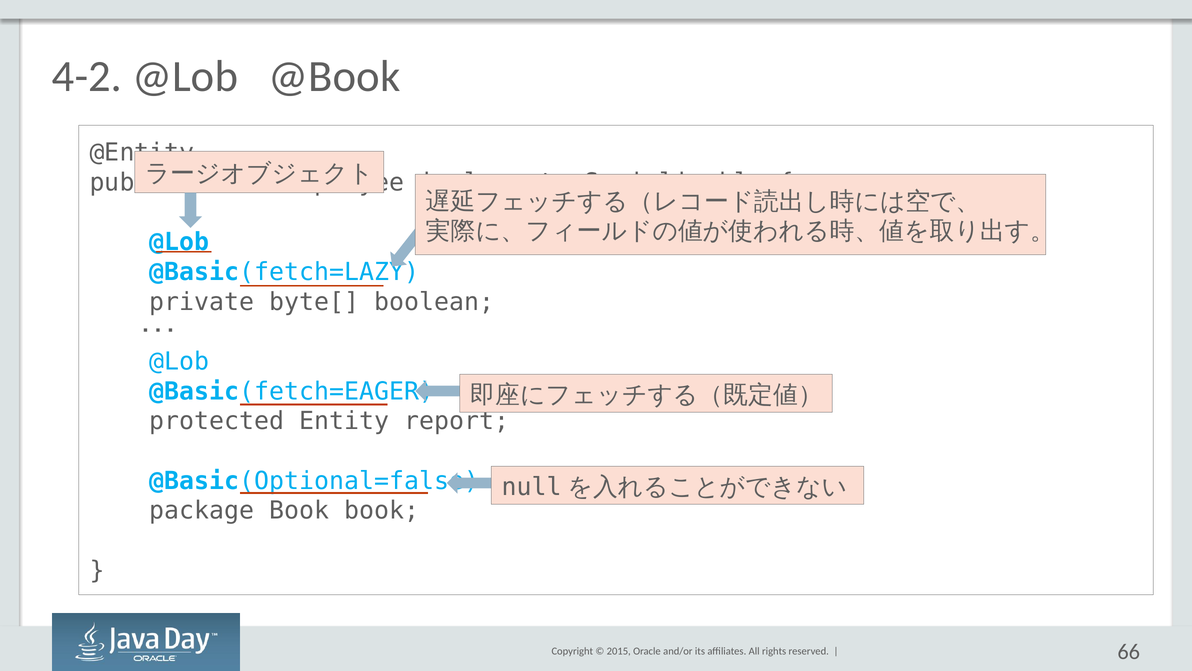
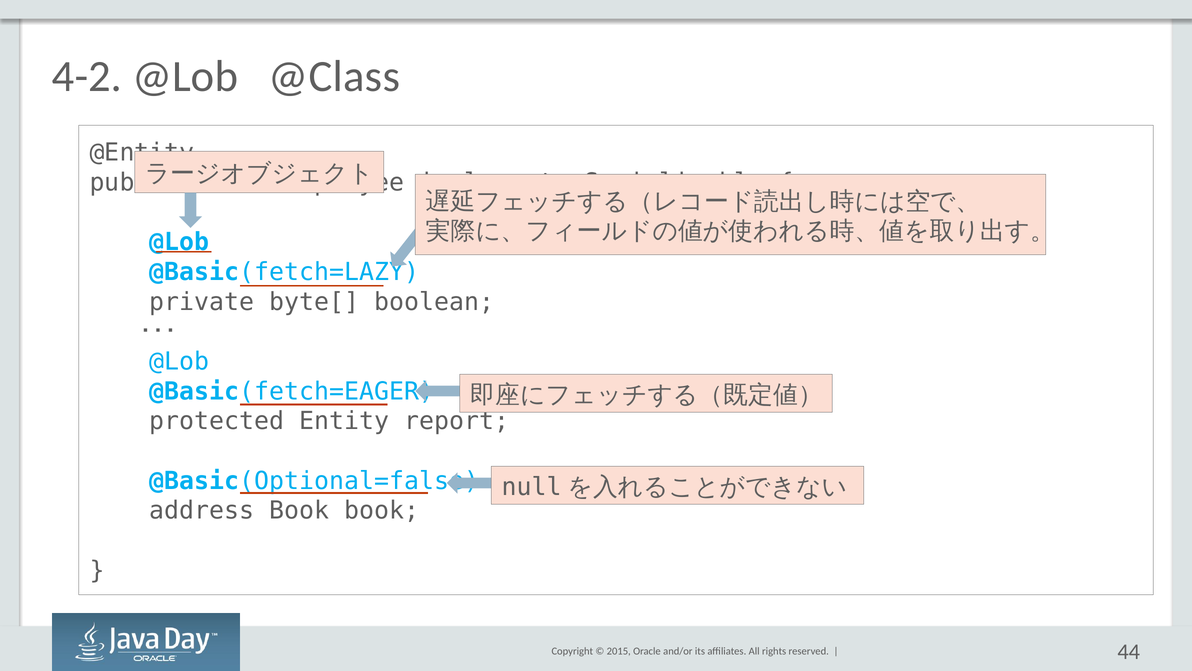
@Book: @Book -> @Class
package: package -> address
66: 66 -> 44
